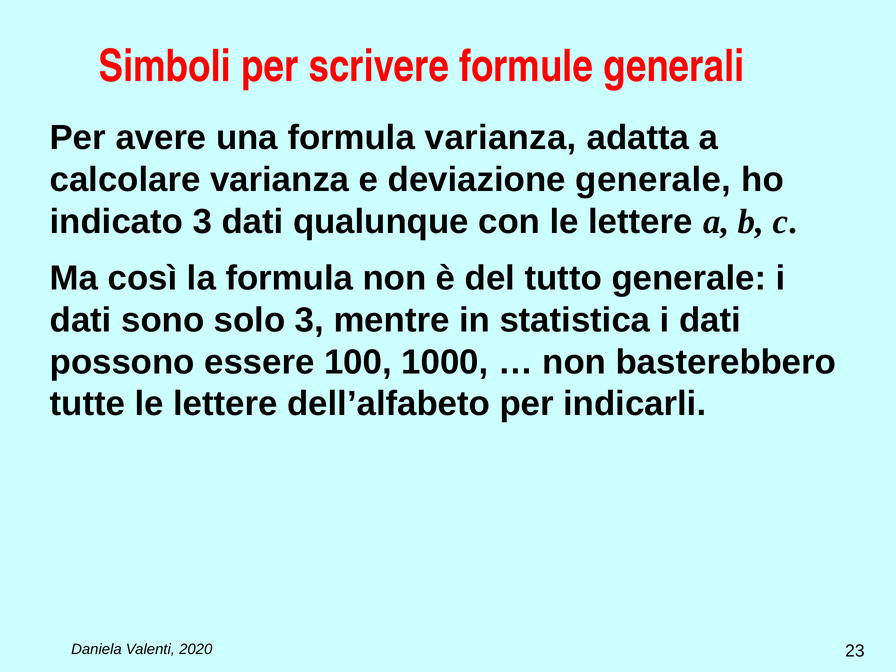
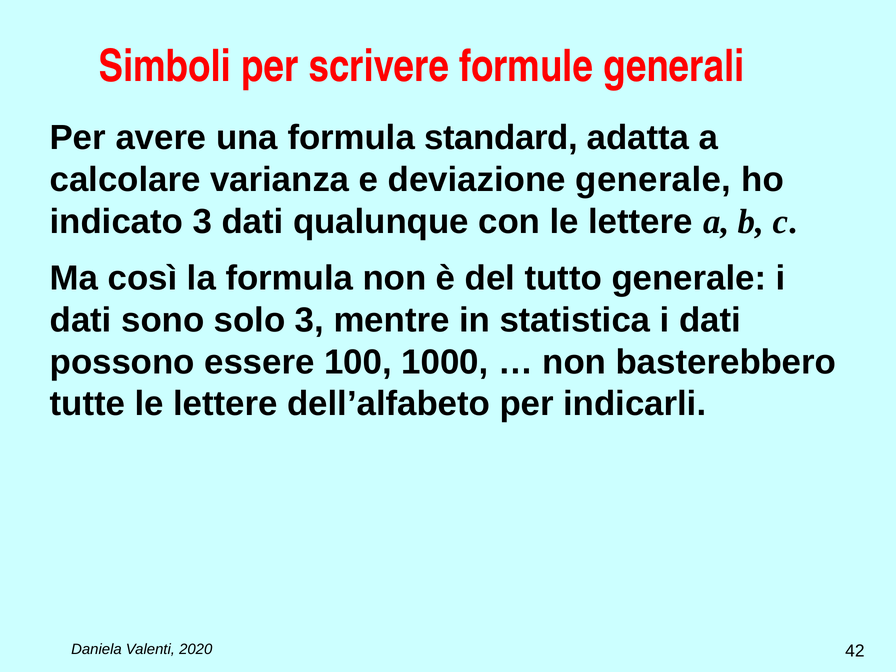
formula varianza: varianza -> standard
23: 23 -> 42
